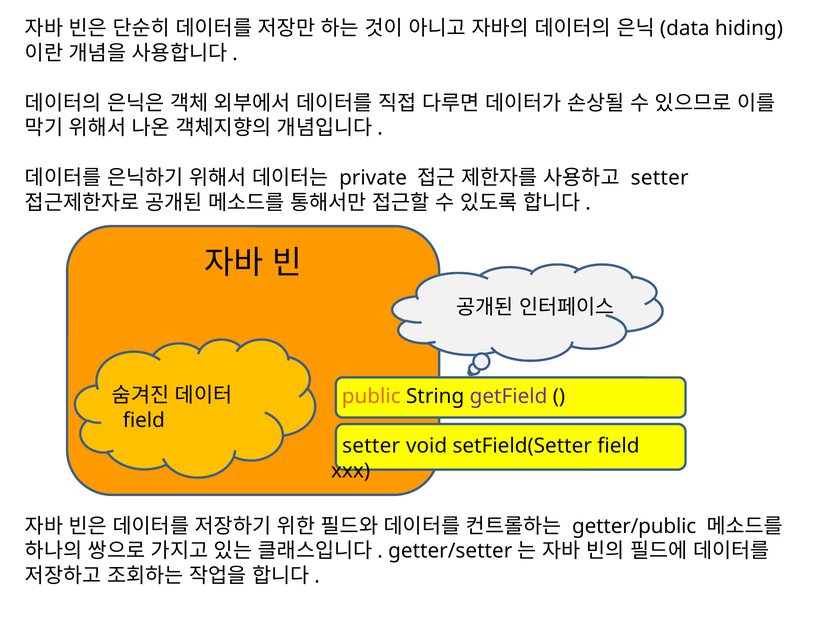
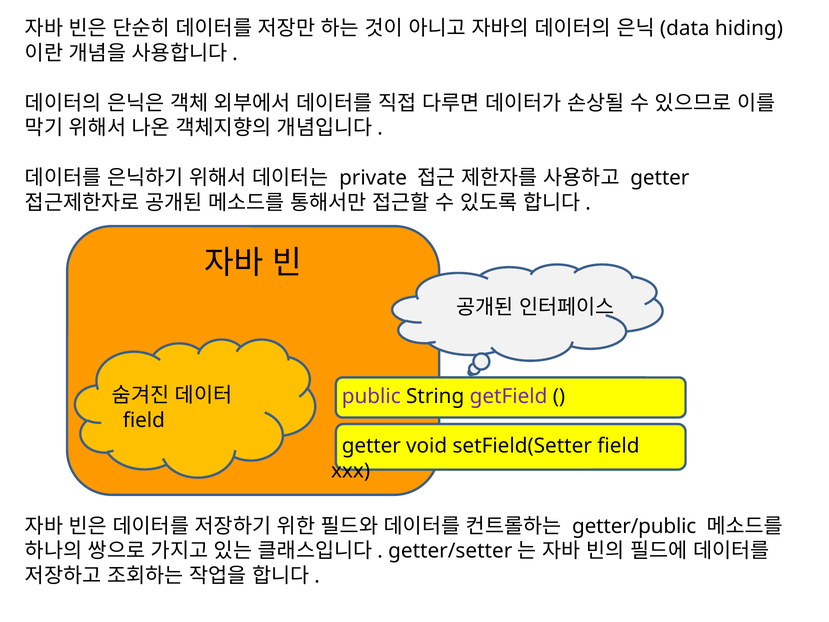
setter at (660, 178): setter -> getter
public colour: orange -> purple
setter at (371, 446): setter -> getter
